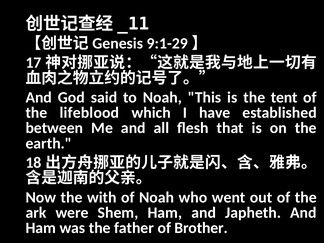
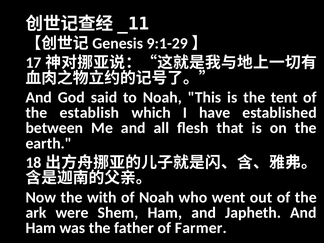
lifeblood: lifeblood -> establish
Brother: Brother -> Farmer
